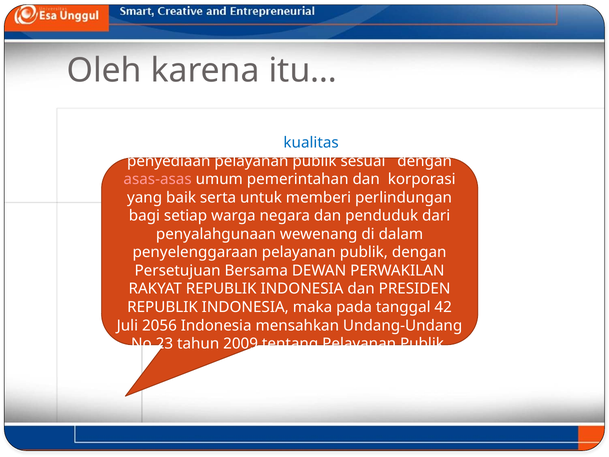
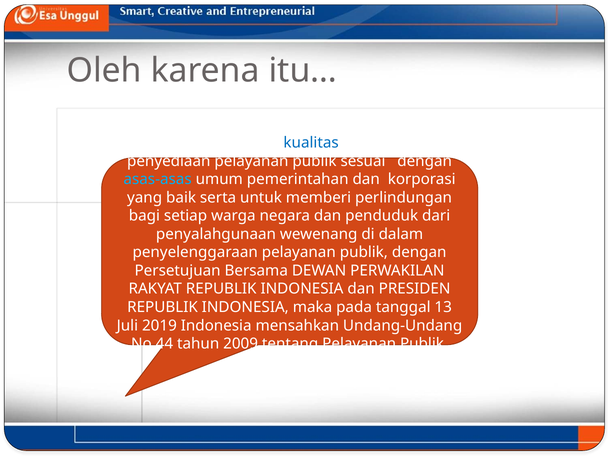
asas-asas colour: pink -> light blue
42: 42 -> 13
2056: 2056 -> 2019
23: 23 -> 44
